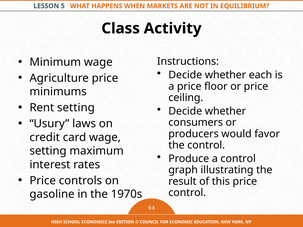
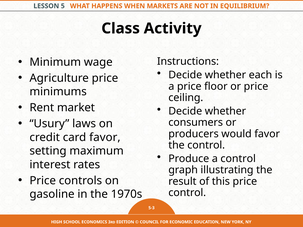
Rent setting: setting -> market
card wage: wage -> favor
